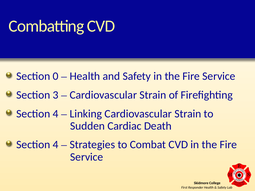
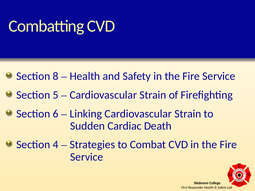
0: 0 -> 8
3: 3 -> 5
4 at (56, 114): 4 -> 6
